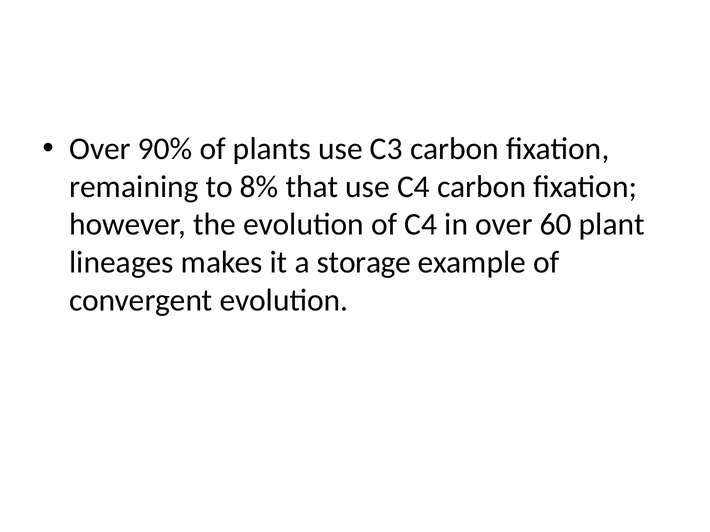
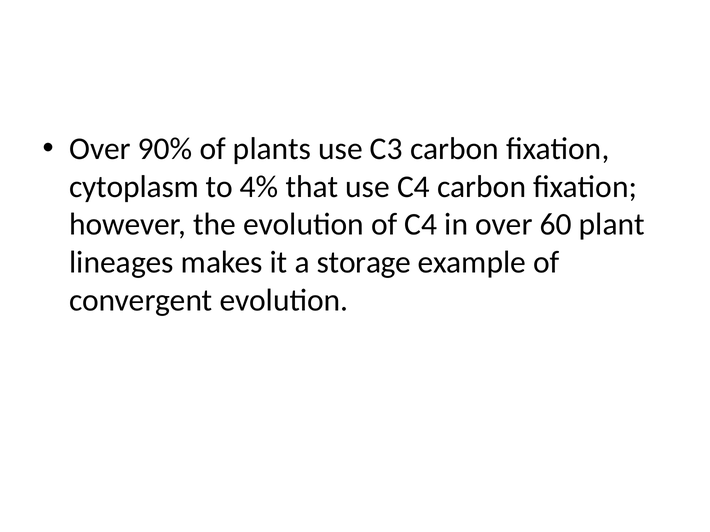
remaining: remaining -> cytoplasm
8%: 8% -> 4%
